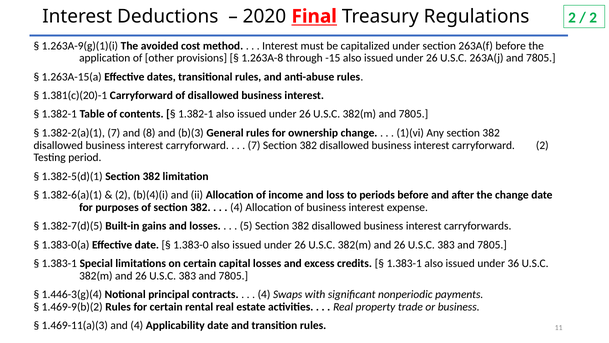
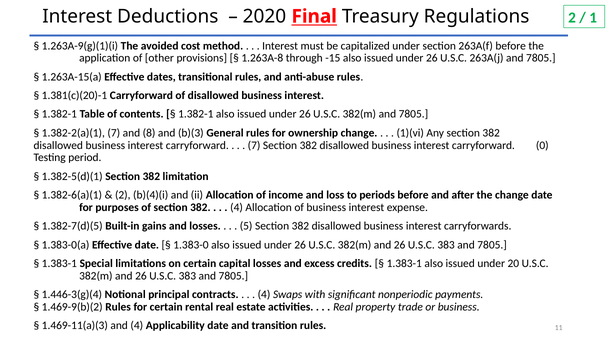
2 at (593, 17): 2 -> 1
carryforward 2: 2 -> 0
36: 36 -> 20
